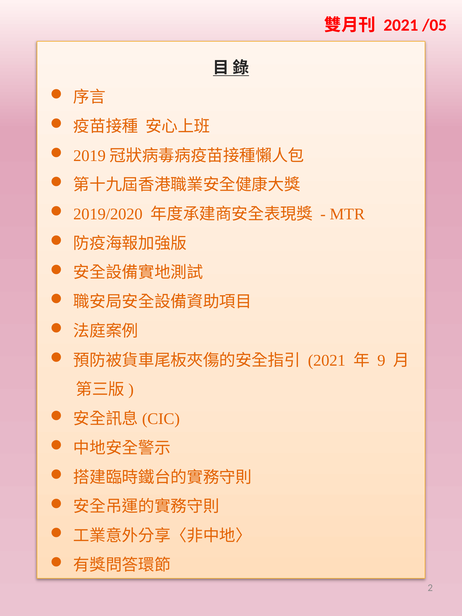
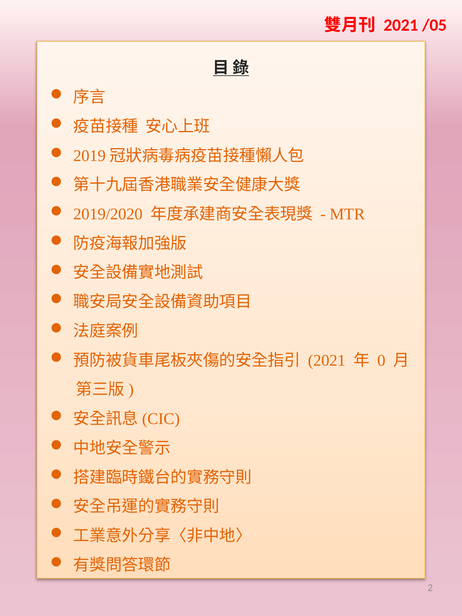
9: 9 -> 0
